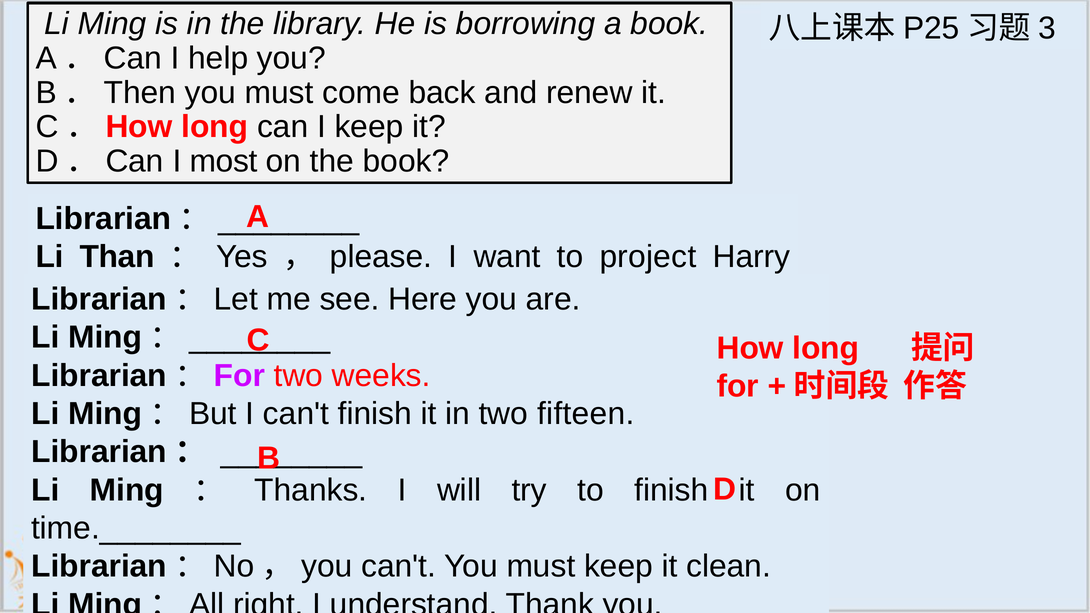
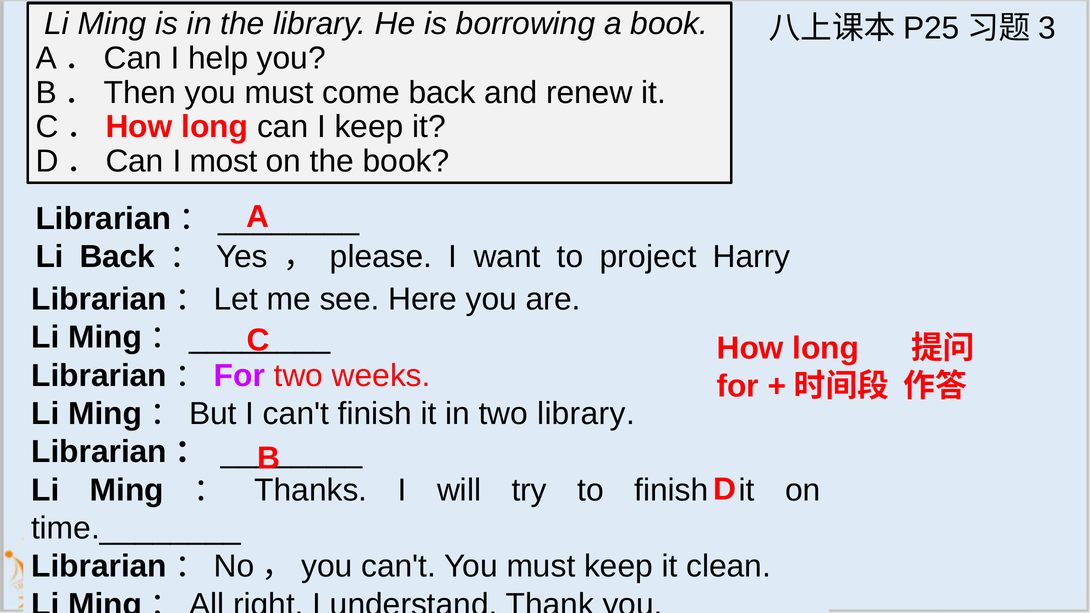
Li Than: Than -> Back
two fifteen: fifteen -> library
